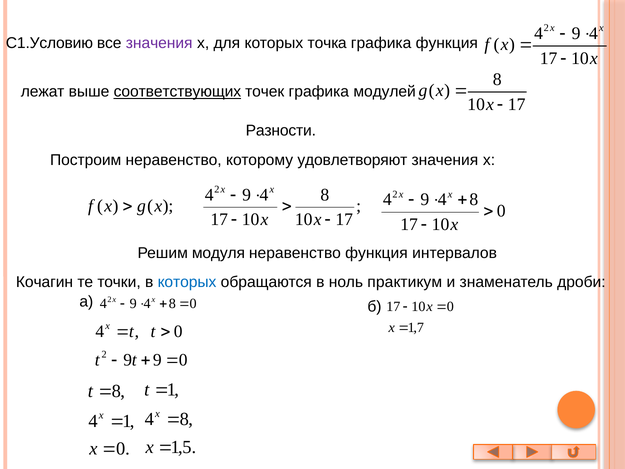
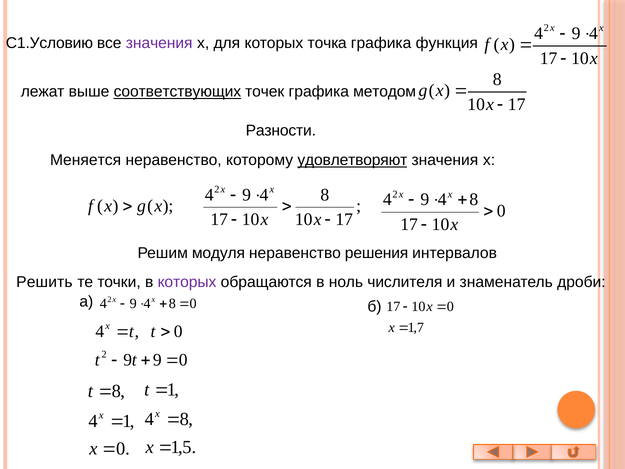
модулей: модулей -> методом
Построим: Построим -> Меняется
удовлетворяют underline: none -> present
неравенство функция: функция -> решения
Кочагин: Кочагин -> Решить
которых at (187, 282) colour: blue -> purple
практикум: практикум -> числителя
